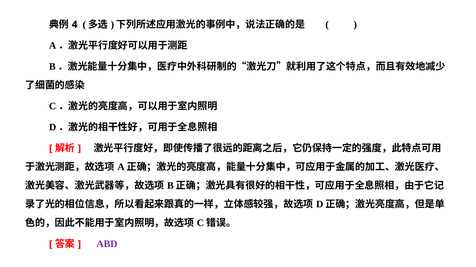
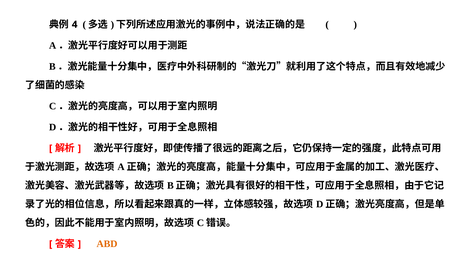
ABD colour: purple -> orange
